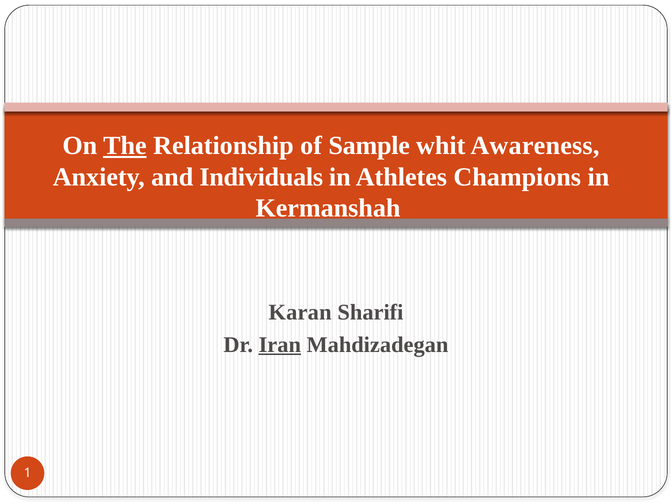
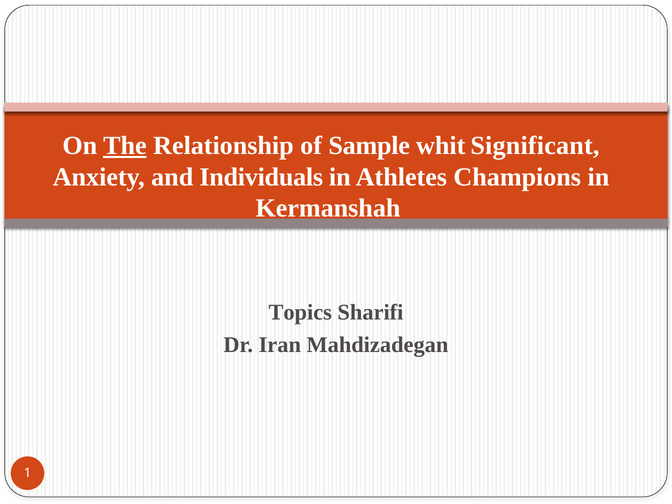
Awareness: Awareness -> Significant
Karan: Karan -> Topics
Iran underline: present -> none
